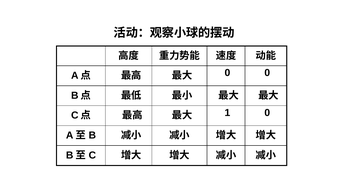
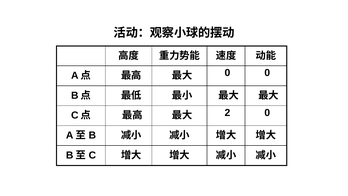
1: 1 -> 2
